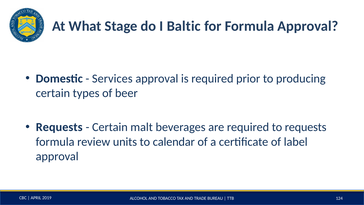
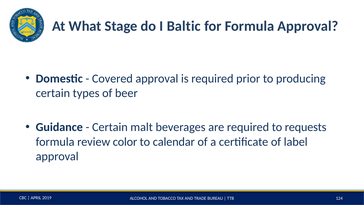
Services: Services -> Covered
Requests at (59, 127): Requests -> Guidance
units: units -> color
